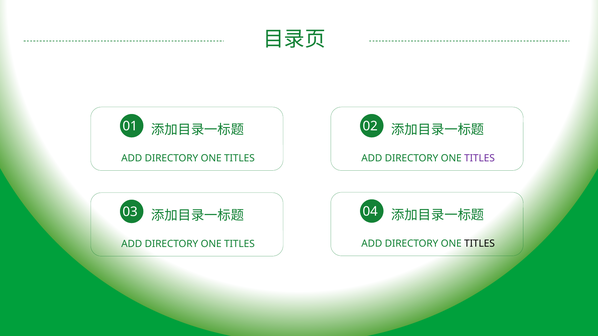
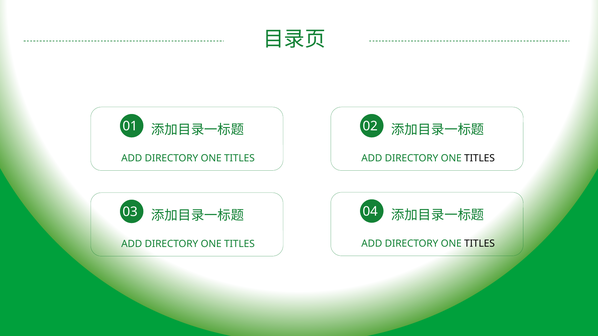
TITLES at (480, 158) colour: purple -> black
